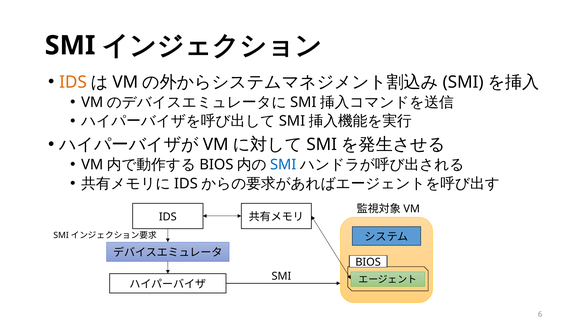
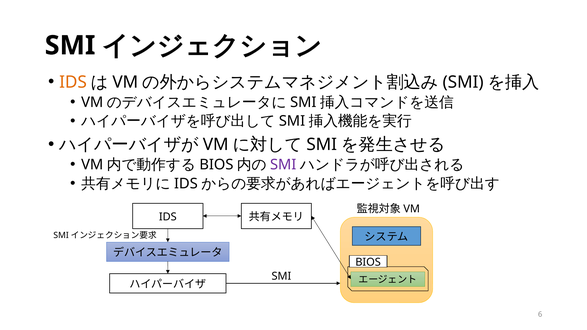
SMI at (283, 165) colour: blue -> purple
